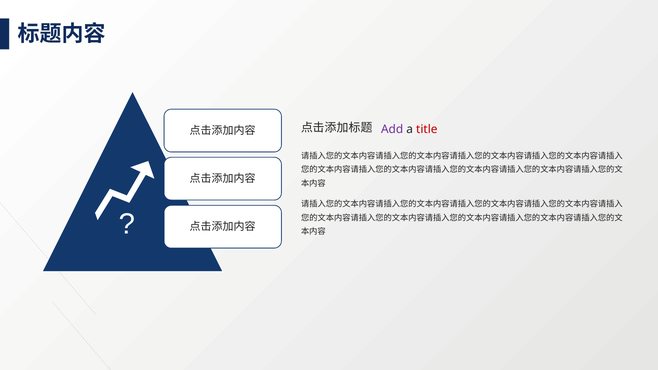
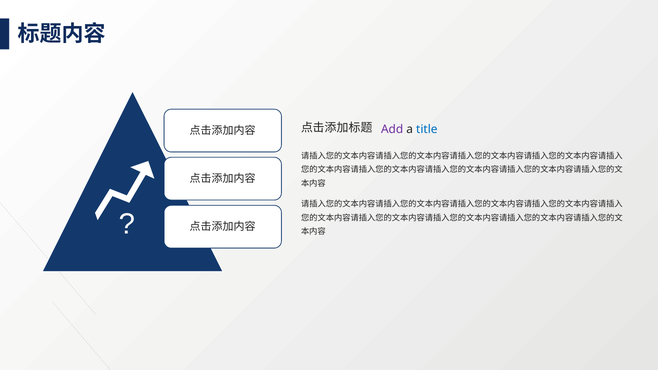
title colour: red -> blue
